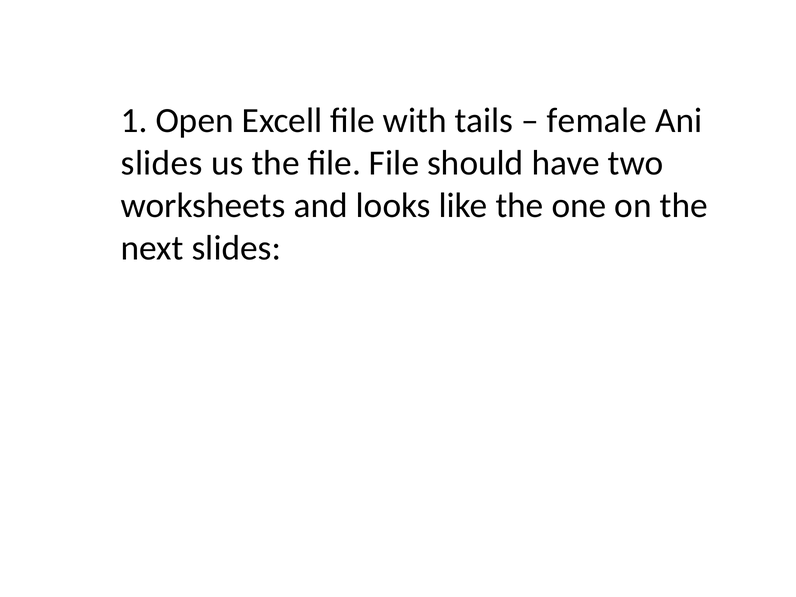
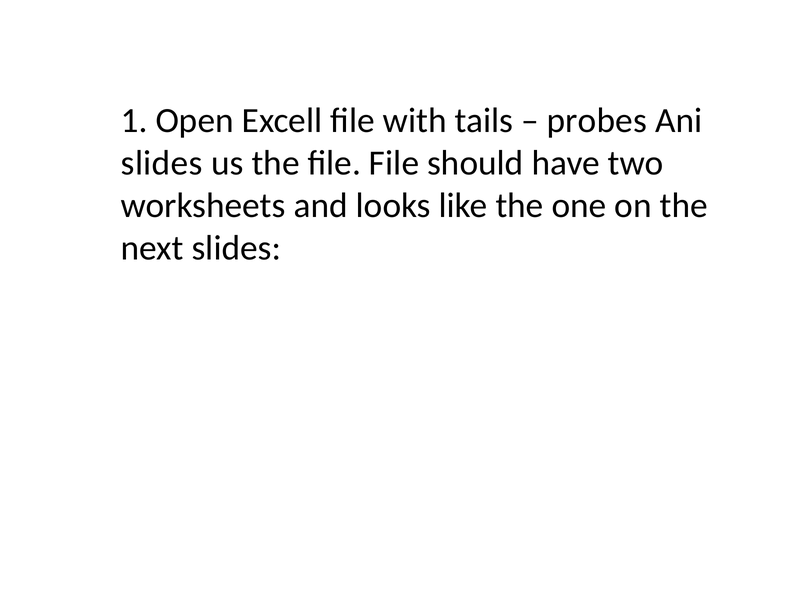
female: female -> probes
